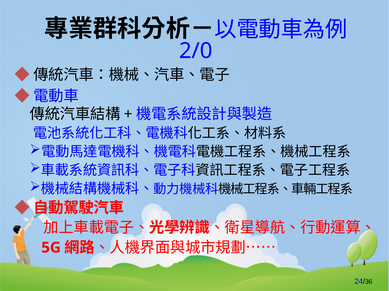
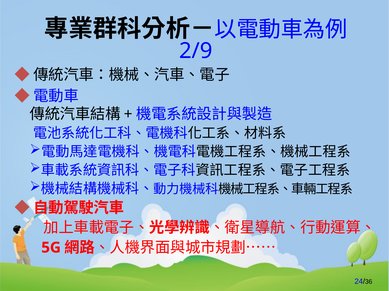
2/0: 2/0 -> 2/9
